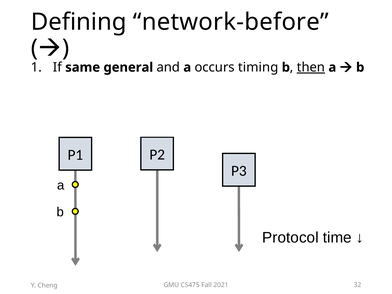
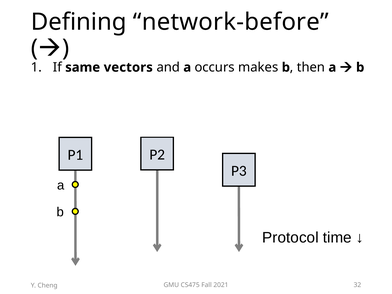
general: general -> vectors
timing: timing -> makes
then underline: present -> none
